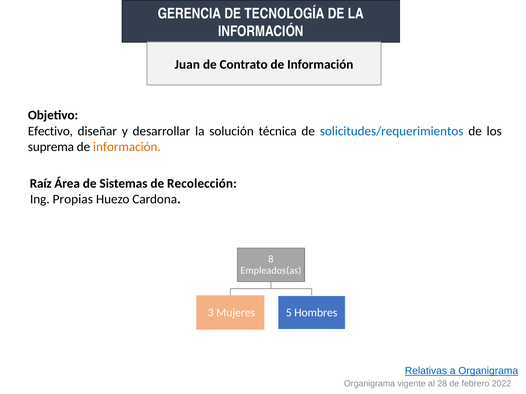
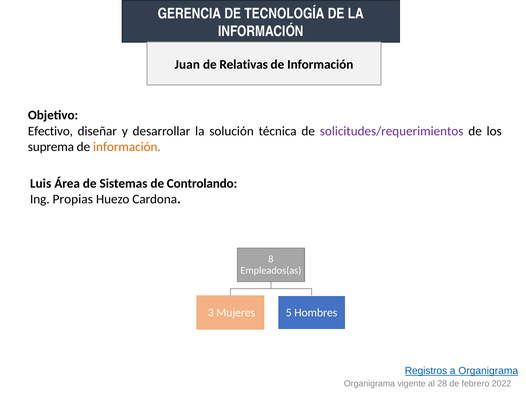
Contrato: Contrato -> Relativas
solicitudes/requerimientos colour: blue -> purple
Raíz: Raíz -> Luis
Recolección: Recolección -> Controlando
Relativas: Relativas -> Registros
